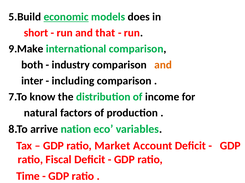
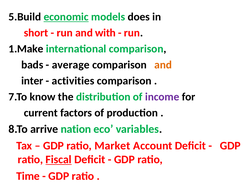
that: that -> with
9.Make: 9.Make -> 1.Make
both: both -> bads
industry: industry -> average
including: including -> activities
income colour: black -> purple
natural: natural -> current
Fiscal underline: none -> present
